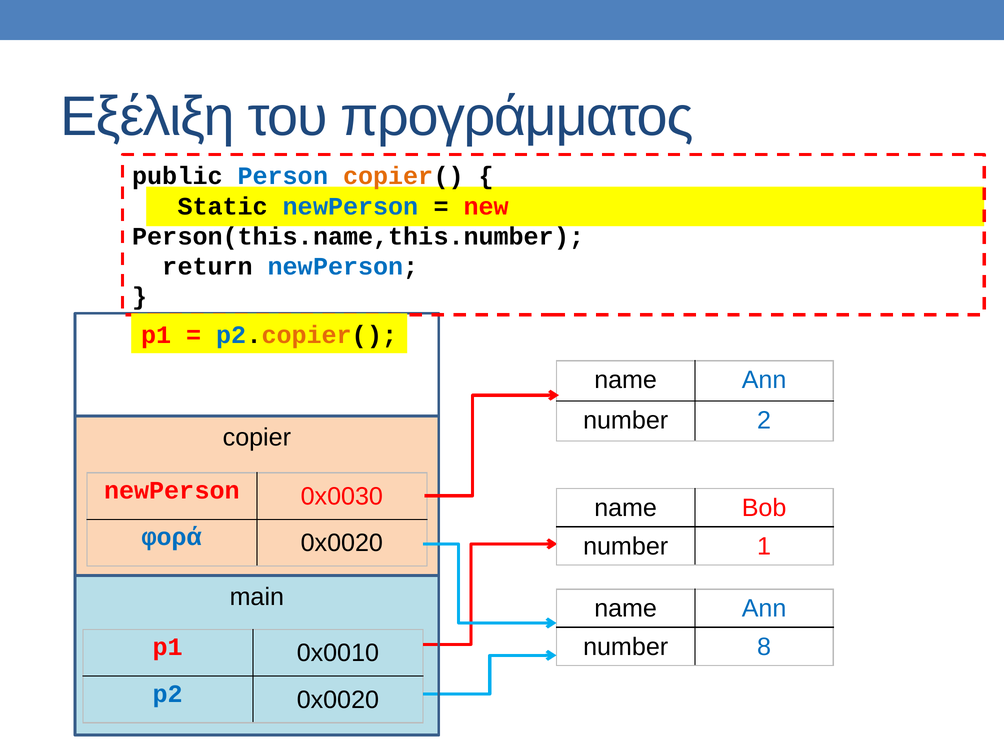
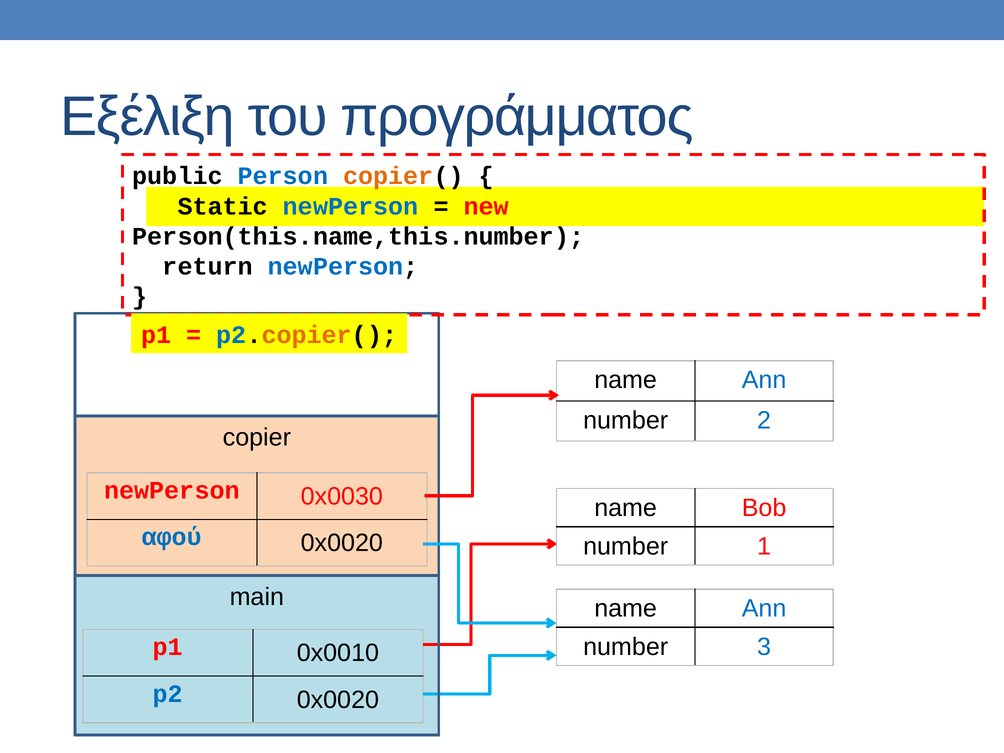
φορά: φορά -> αφού
8: 8 -> 3
